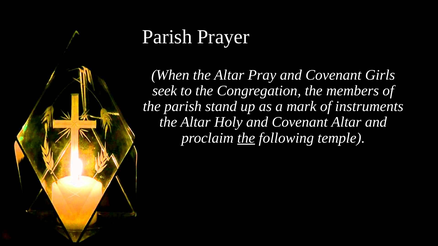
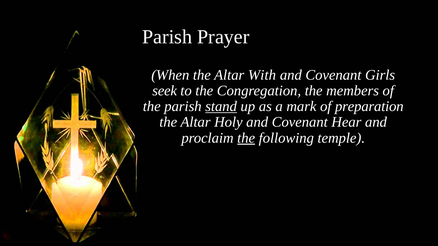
Pray: Pray -> With
stand underline: none -> present
instruments: instruments -> preparation
Covenant Altar: Altar -> Hear
